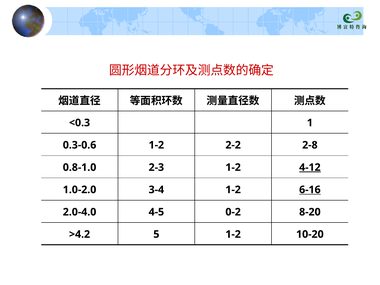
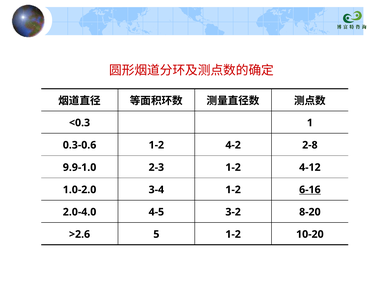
2-2: 2-2 -> 4-2
0.8-1.0: 0.8-1.0 -> 9.9-1.0
4-12 underline: present -> none
0-2: 0-2 -> 3-2
>4.2: >4.2 -> >2.6
